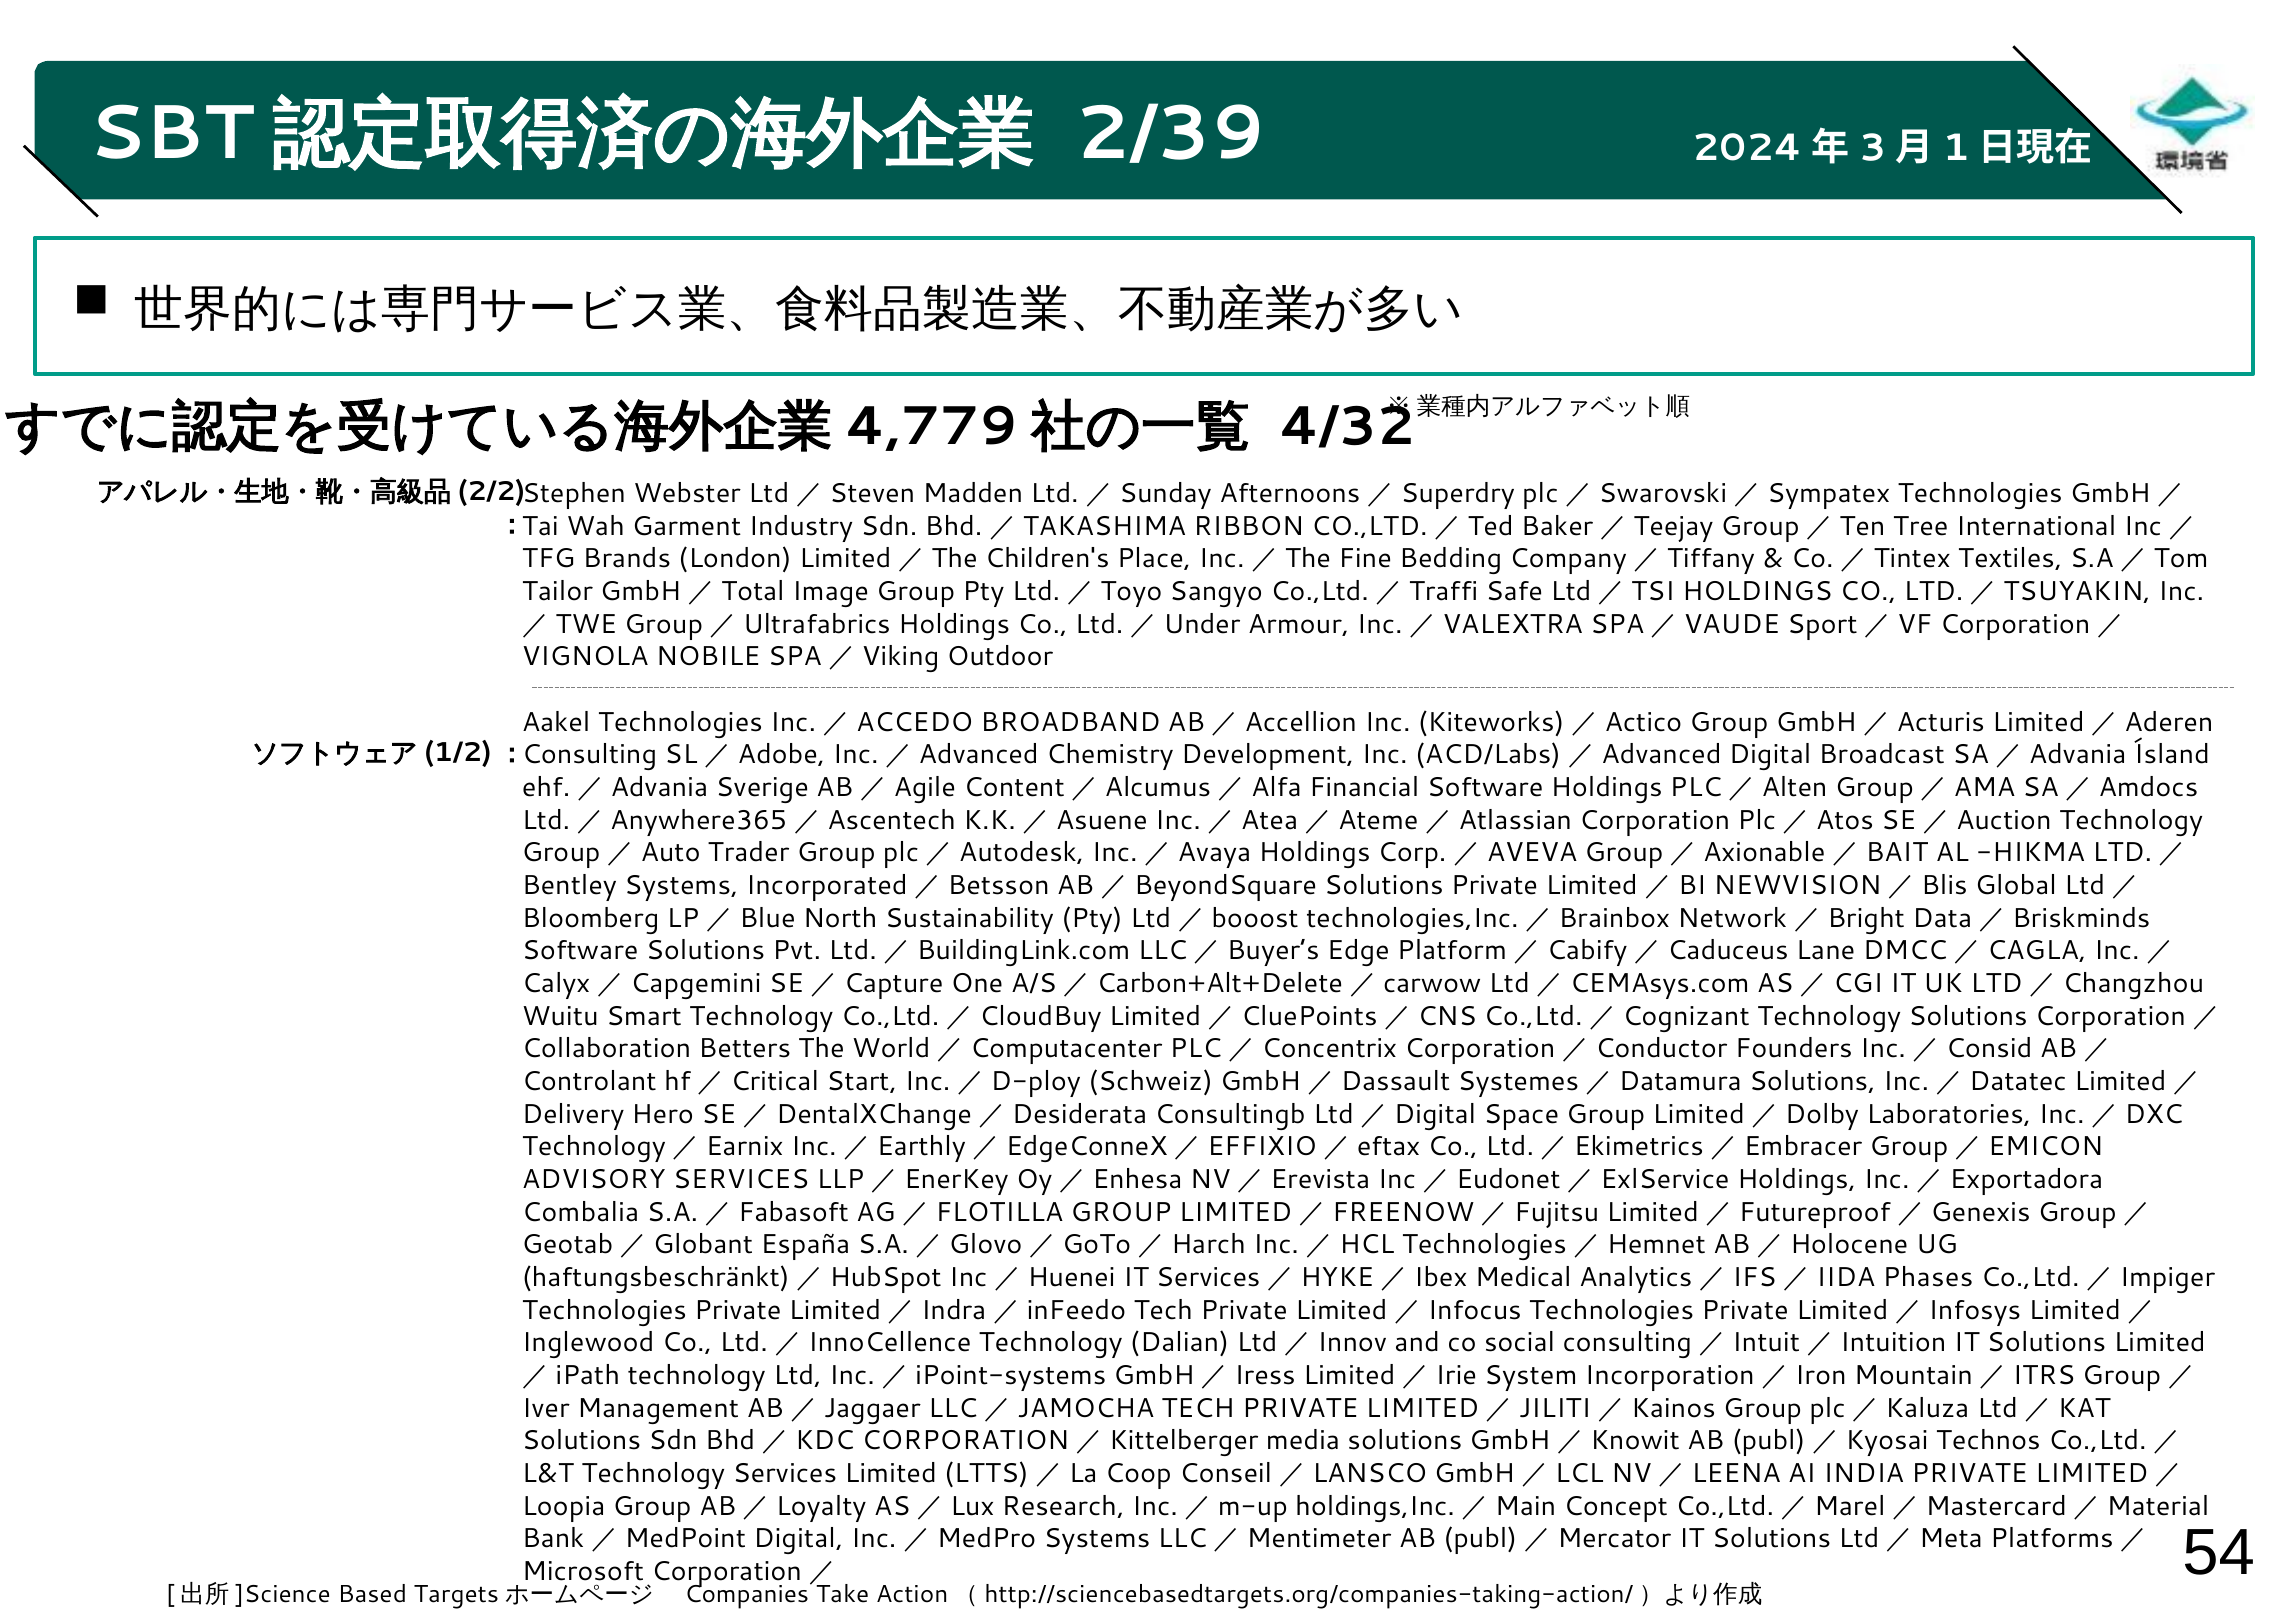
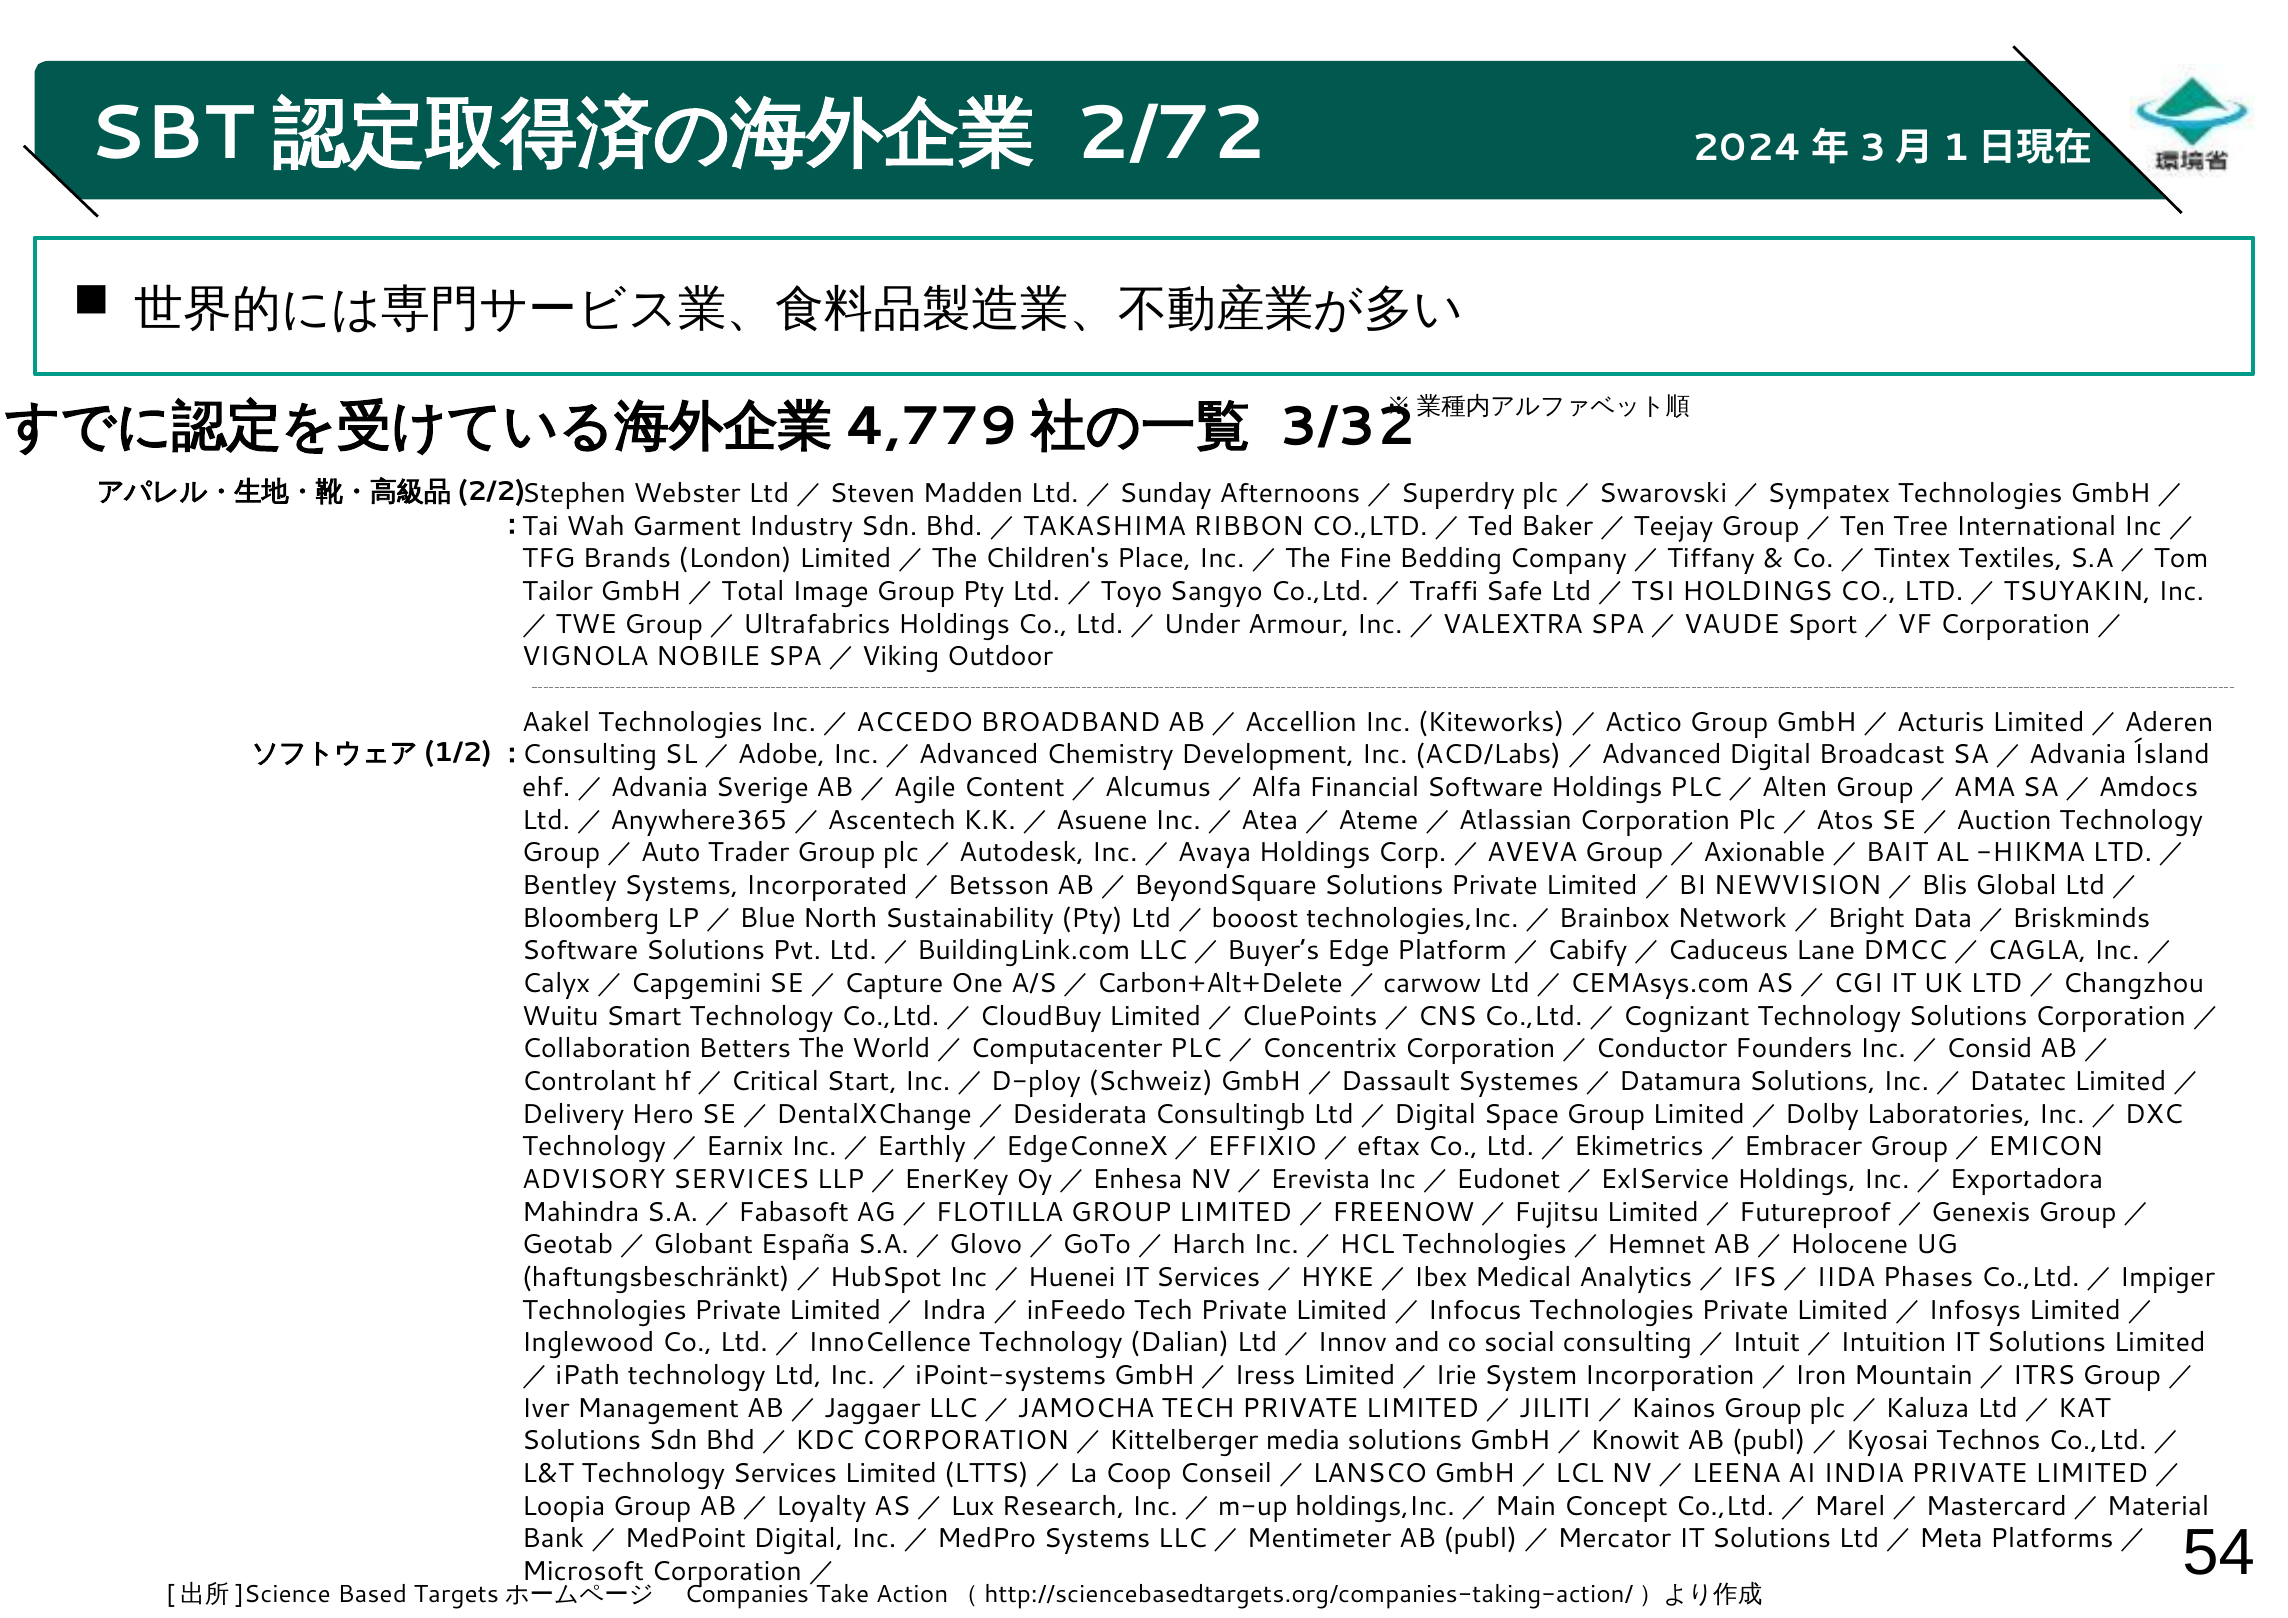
2/39: 2/39 -> 2/72
4/32: 4/32 -> 3/32
Combalia: Combalia -> Mahindra
